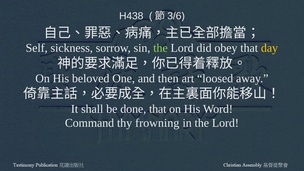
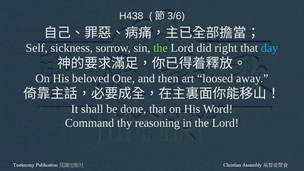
obey: obey -> right
day colour: yellow -> light blue
frowning: frowning -> reasoning
